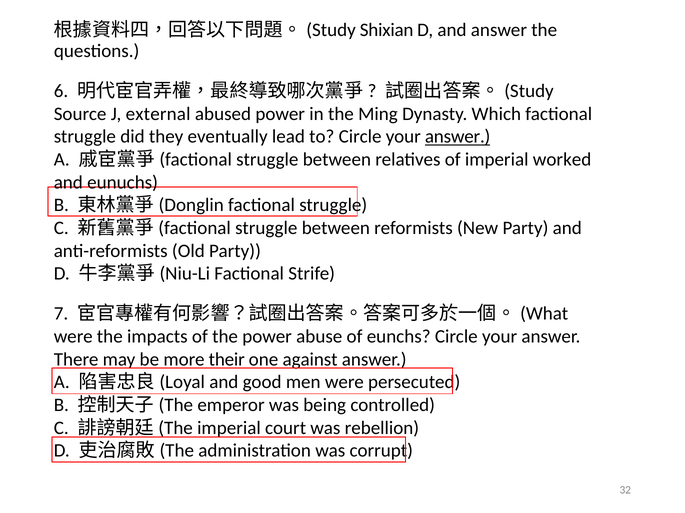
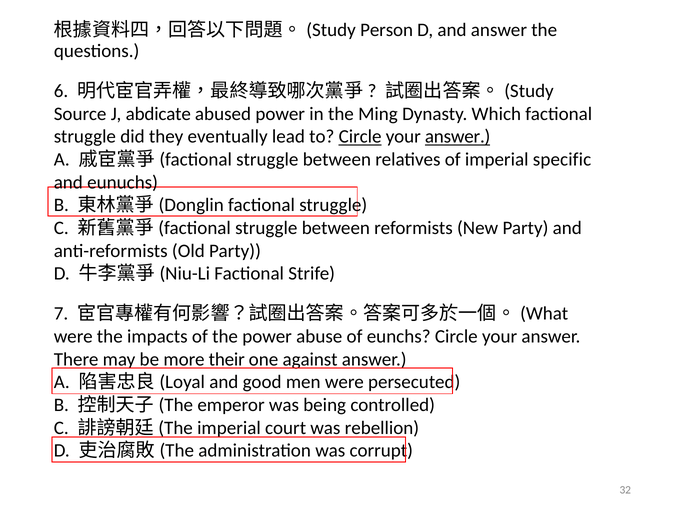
Shixian: Shixian -> Person
external: external -> abdicate
Circle at (360, 137) underline: none -> present
worked: worked -> specific
